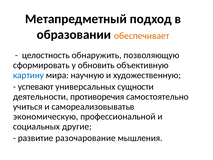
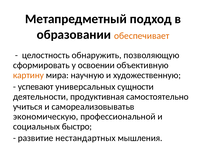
обновить: обновить -> освоении
картину colour: blue -> orange
противоречия: противоречия -> продуктивная
другие: другие -> быстро
разочарование: разочарование -> нестандартных
